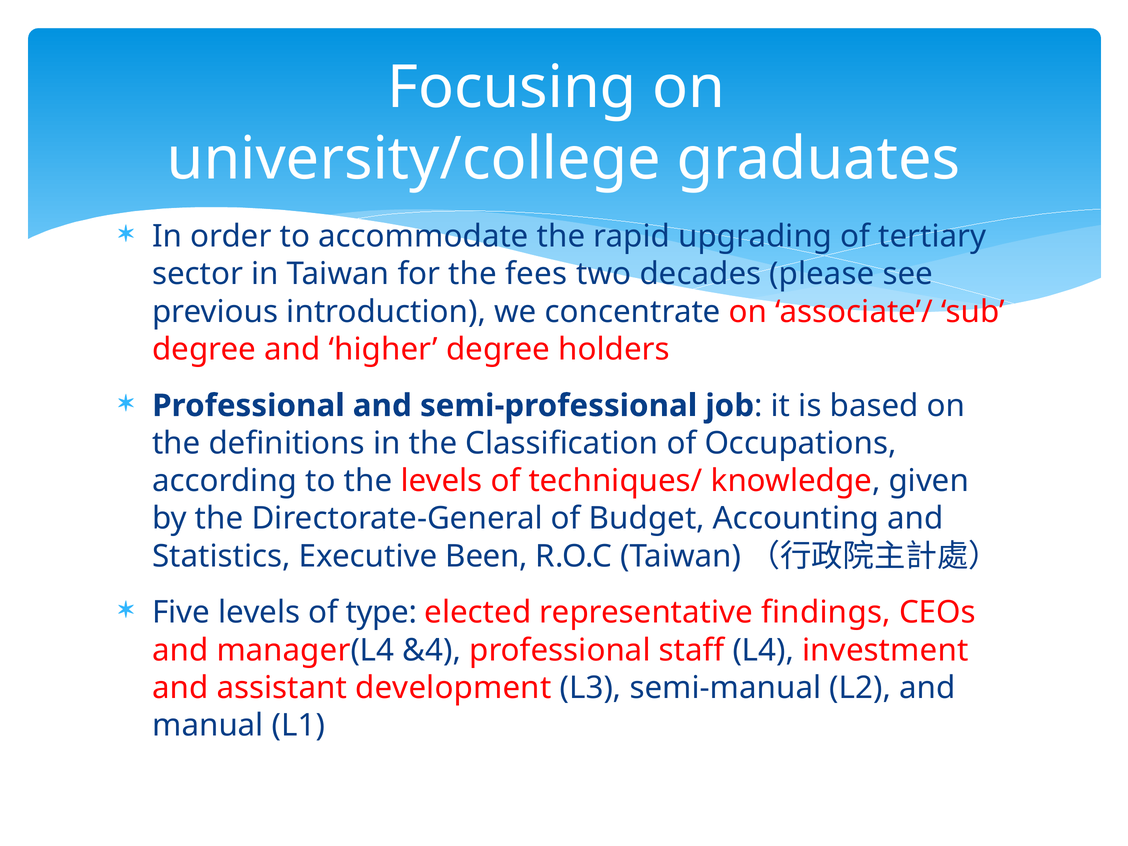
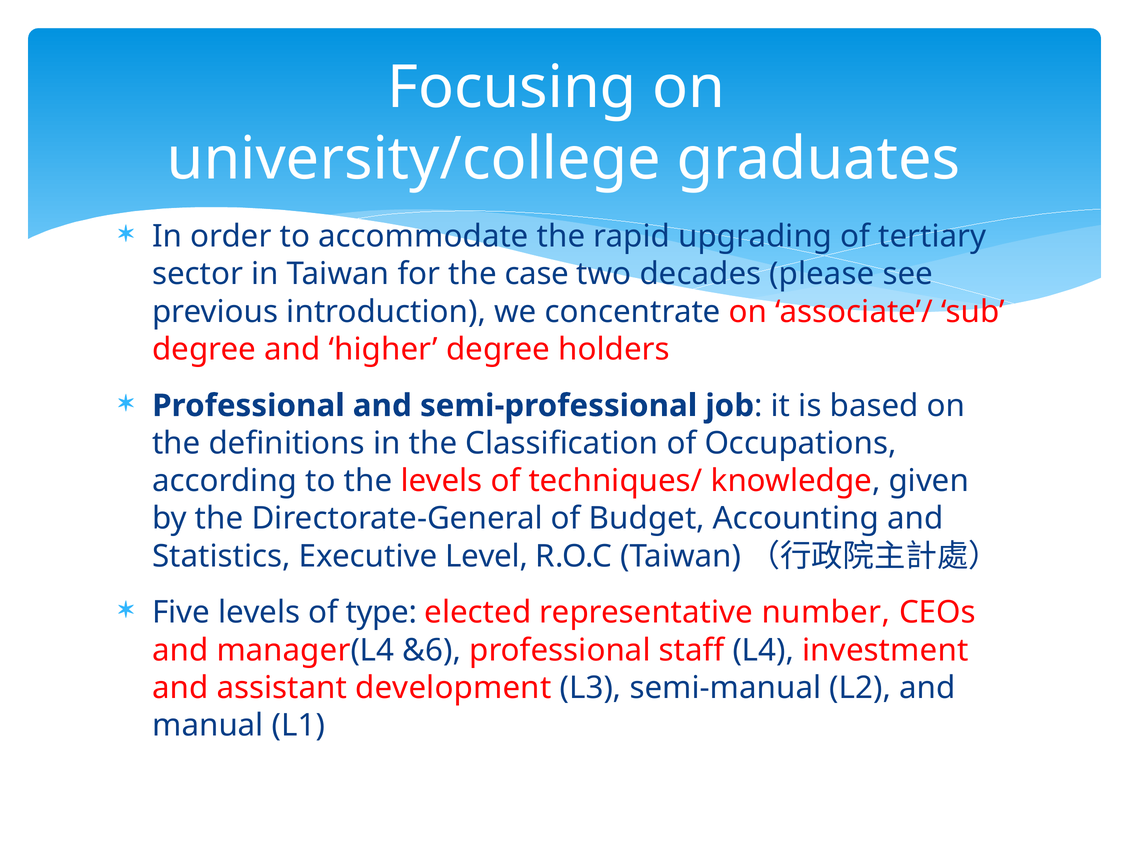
fees: fees -> case
Been: Been -> Level
findings: findings -> number
&4: &4 -> &6
